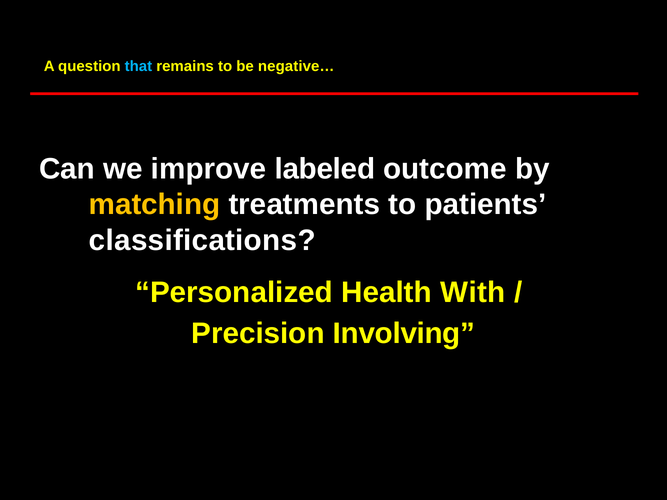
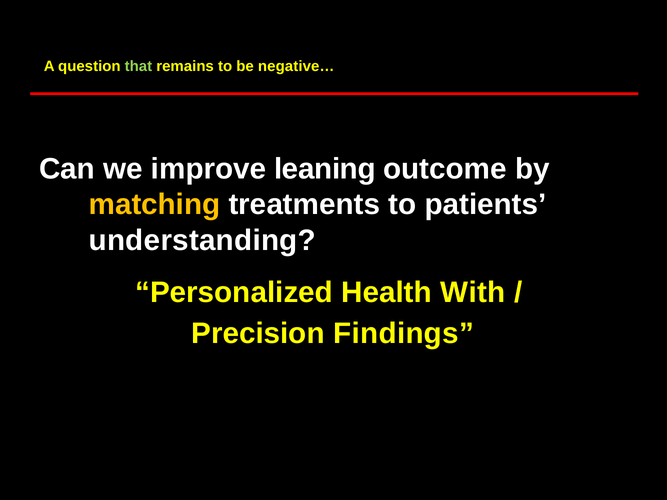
that colour: light blue -> light green
labeled: labeled -> leaning
classifications: classifications -> understanding
Involving: Involving -> Findings
